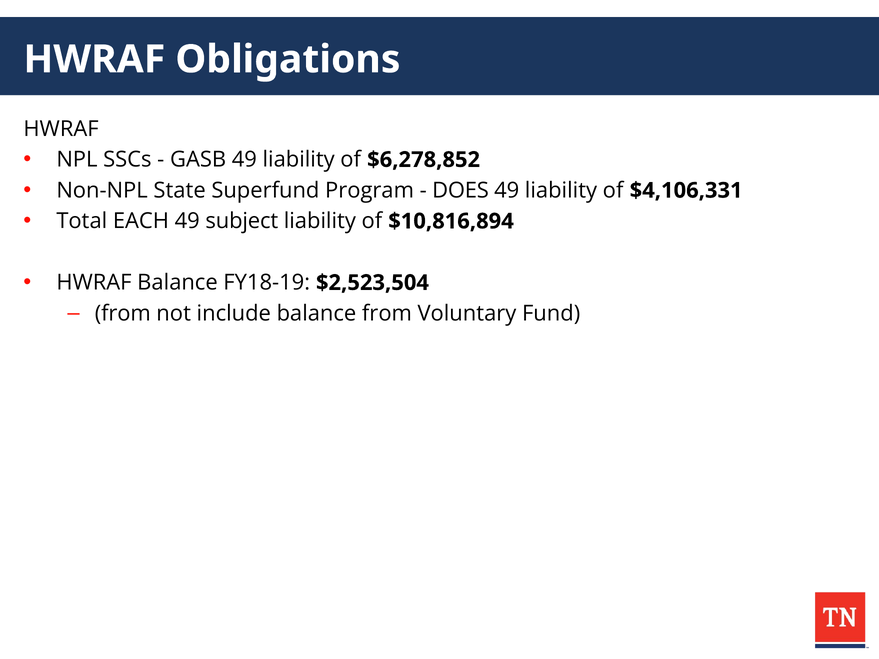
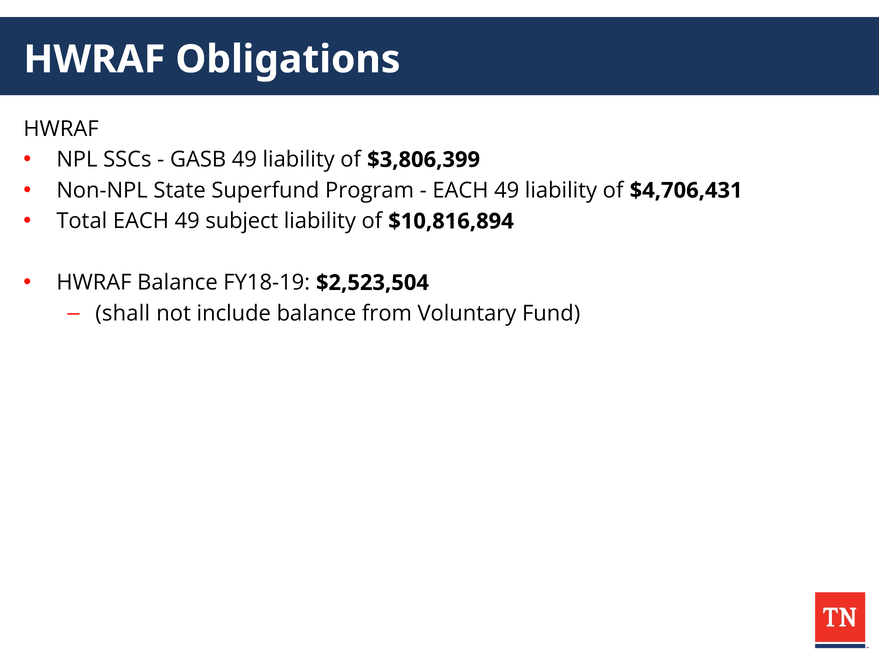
$6,278,852: $6,278,852 -> $3,806,399
DOES at (461, 191): DOES -> EACH
$4,106,331: $4,106,331 -> $4,706,431
from at (123, 314): from -> shall
